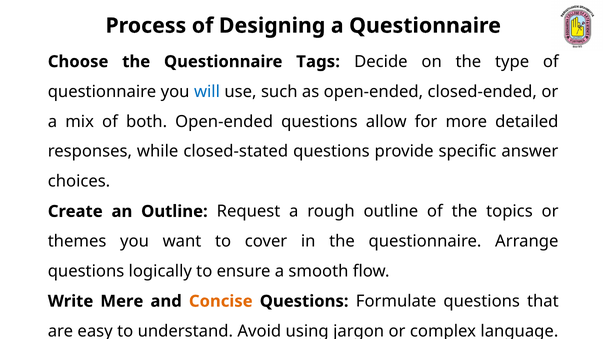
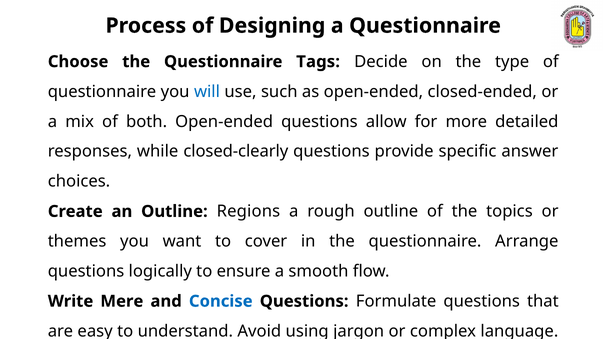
closed-stated: closed-stated -> closed-clearly
Request: Request -> Regions
Concise colour: orange -> blue
